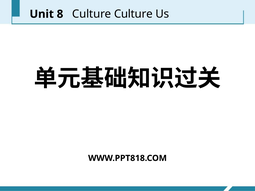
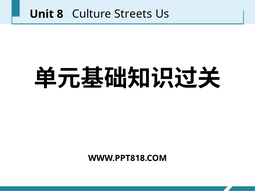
Culture Culture: Culture -> Streets
